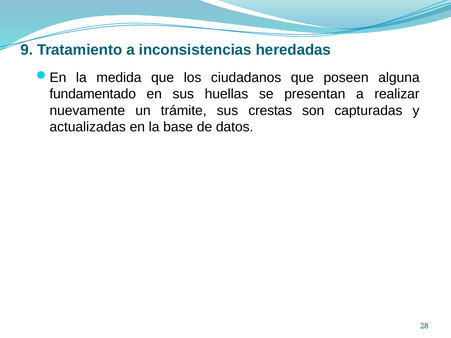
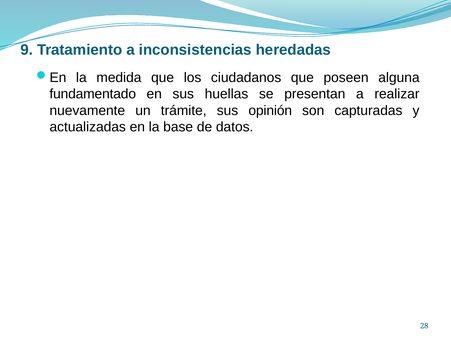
crestas: crestas -> opinión
